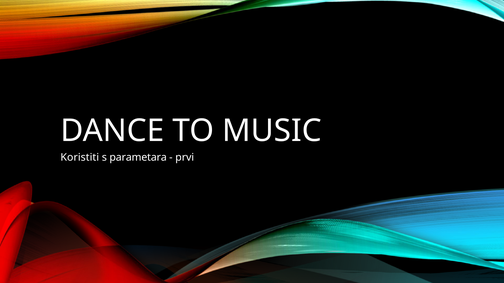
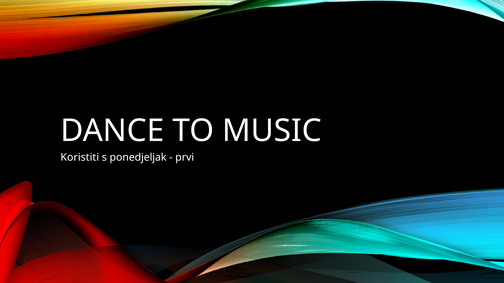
parametara: parametara -> ponedjeljak
